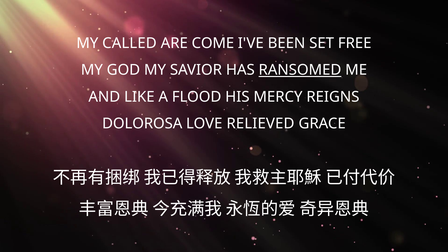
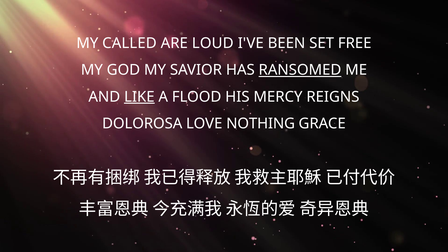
COME: COME -> LOUD
LIKE underline: none -> present
RELIEVED: RELIEVED -> NOTHING
